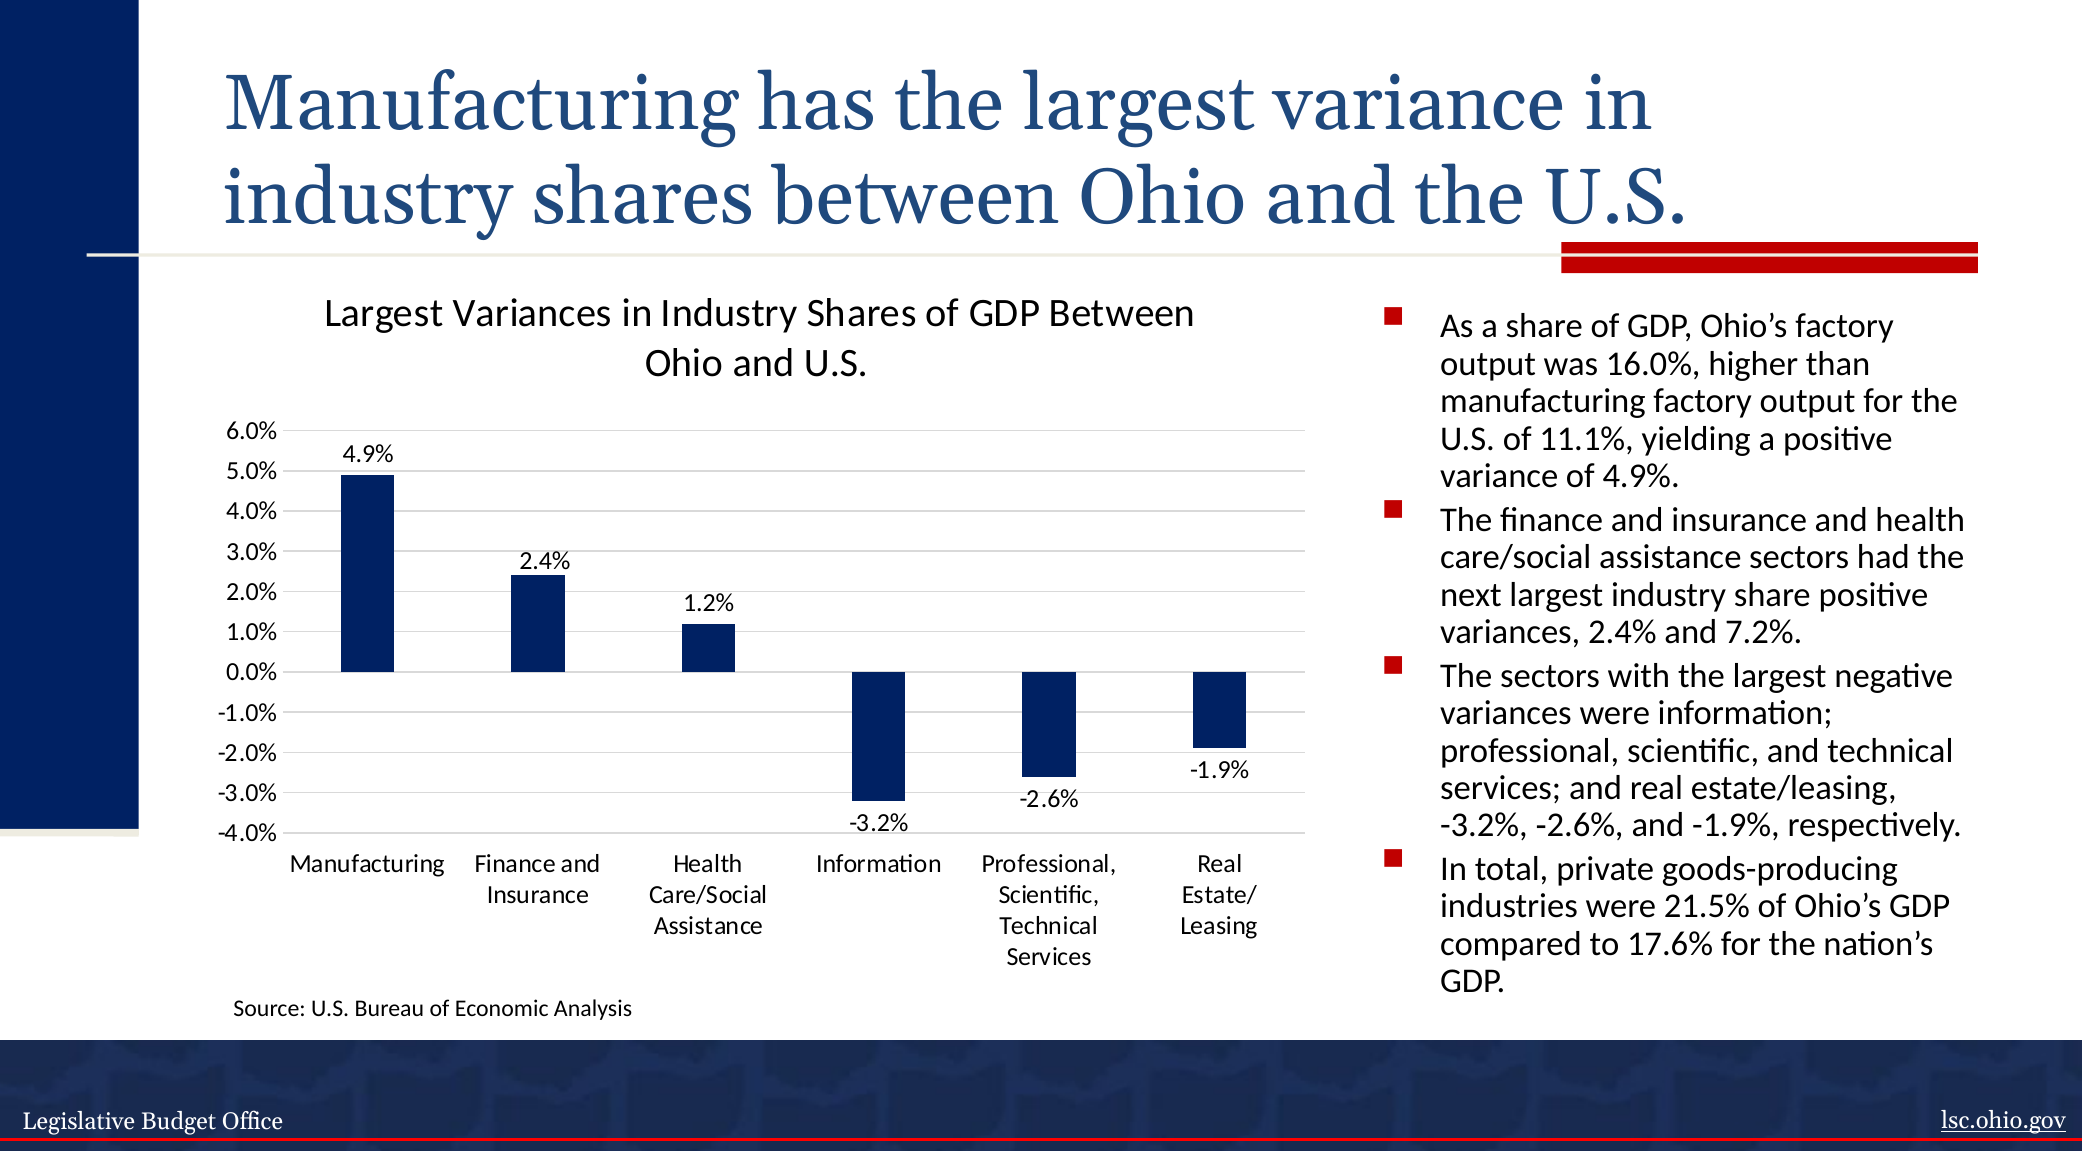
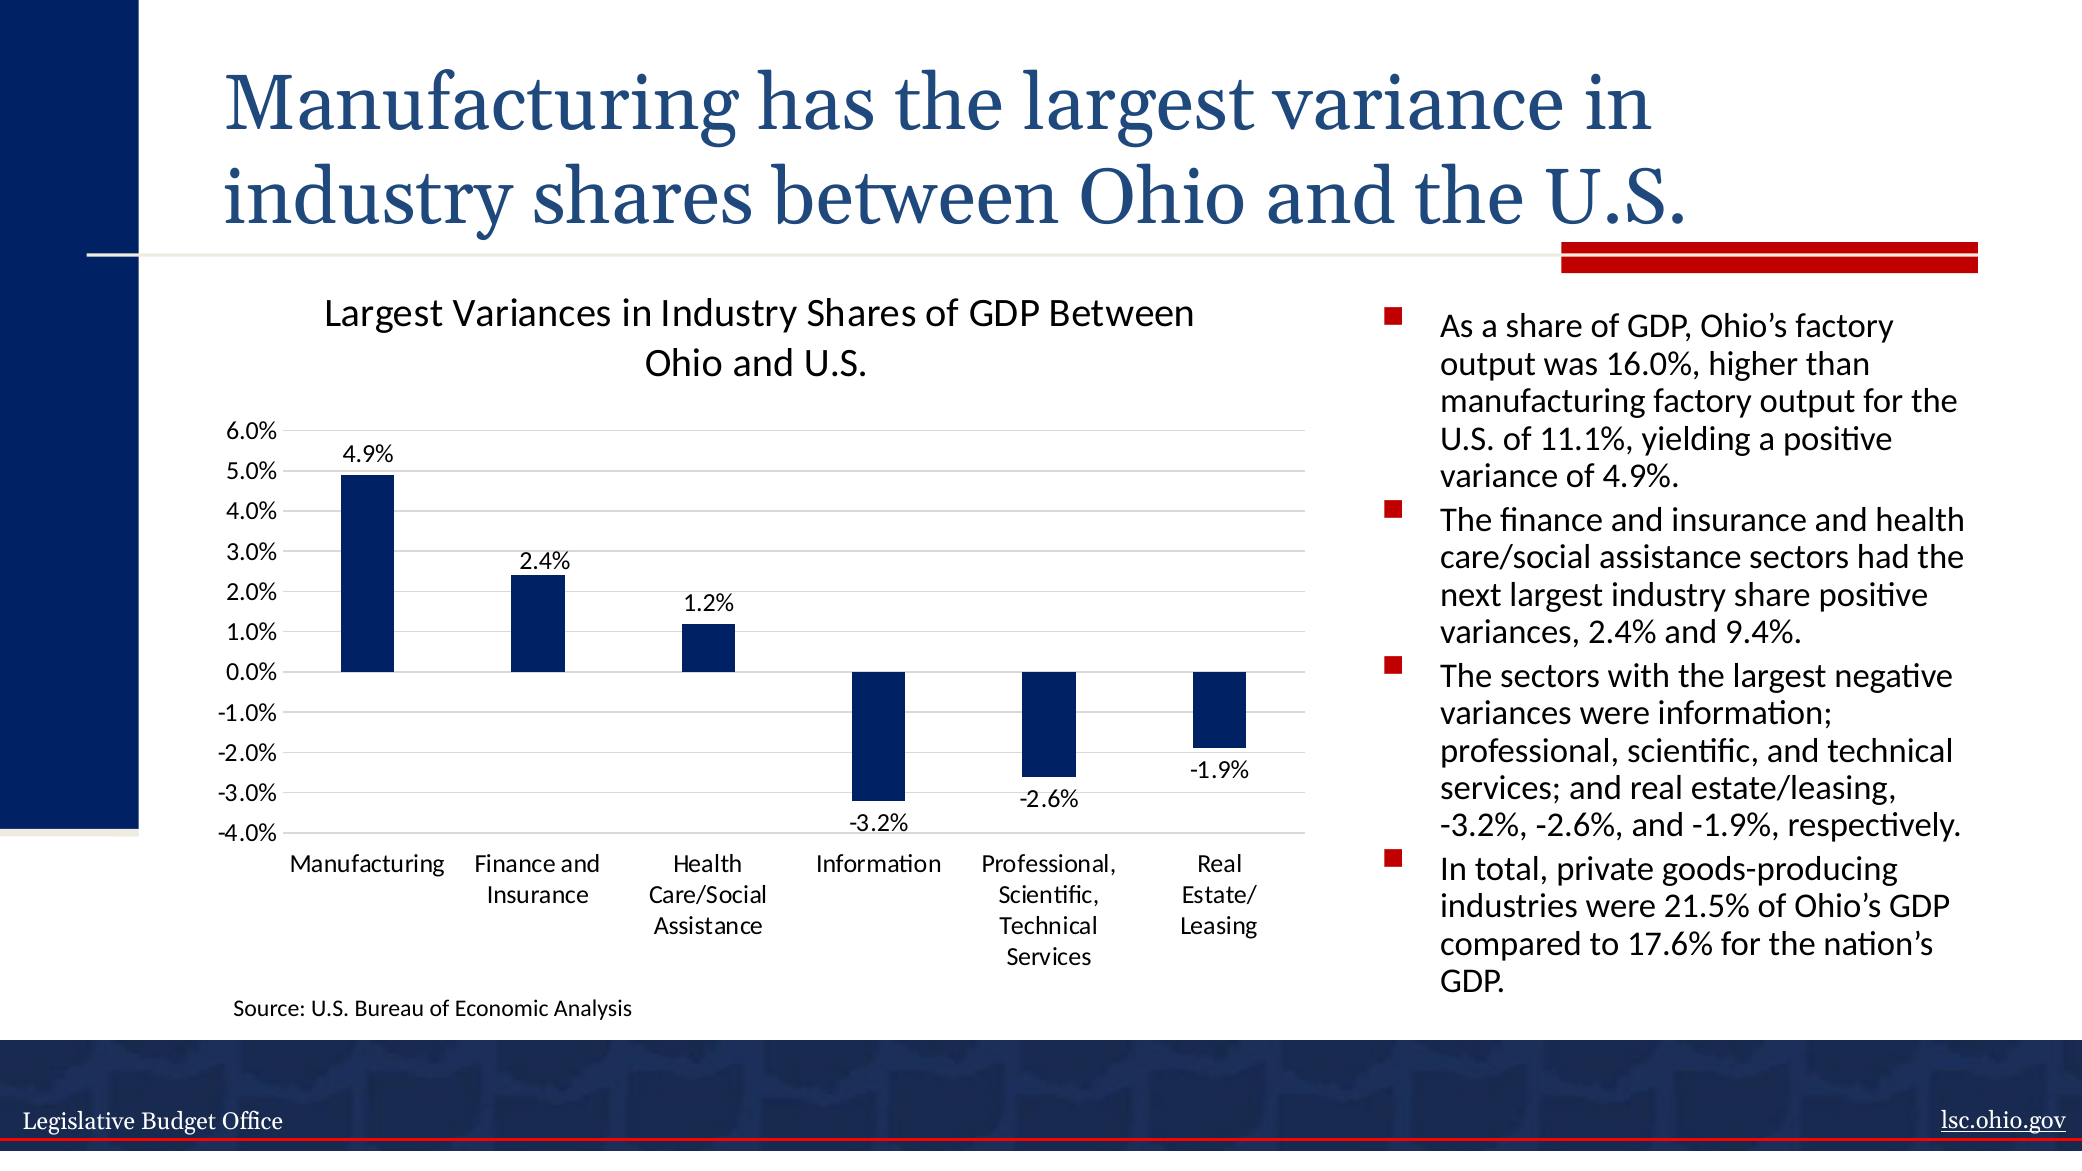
7.2%: 7.2% -> 9.4%
